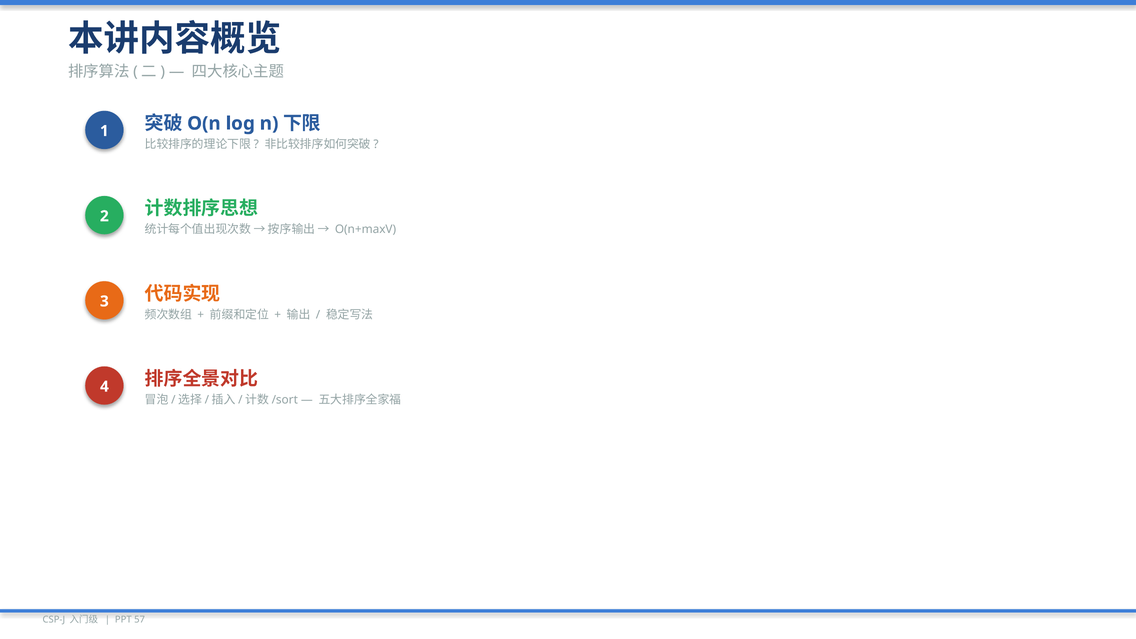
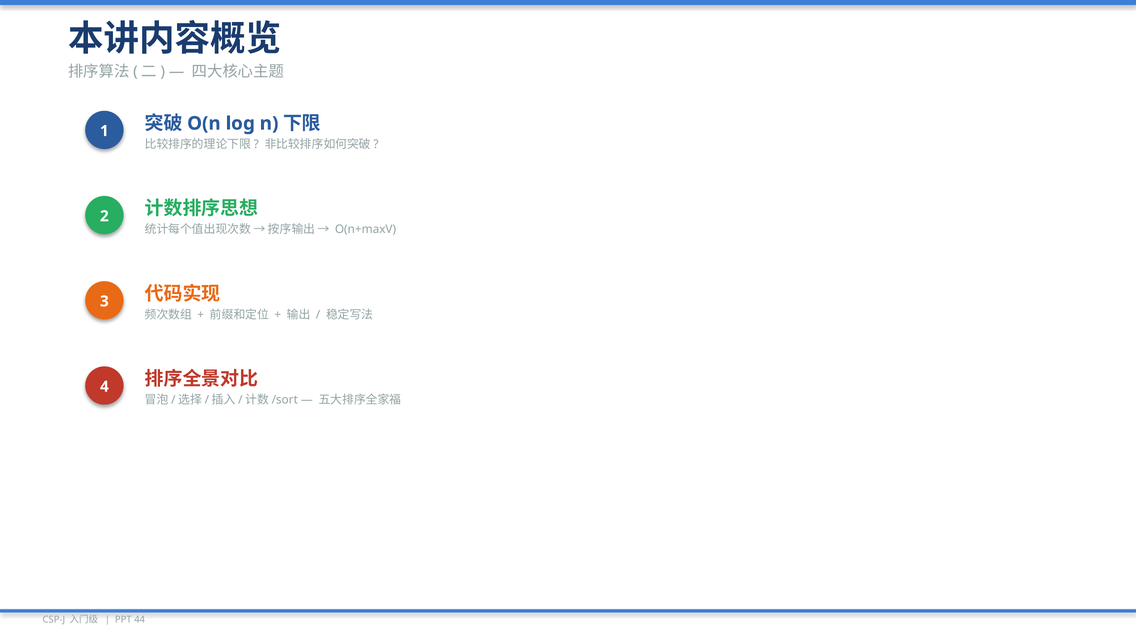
57: 57 -> 44
